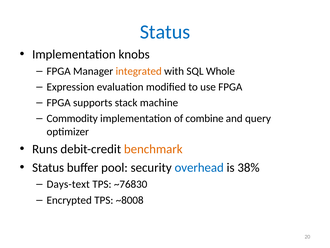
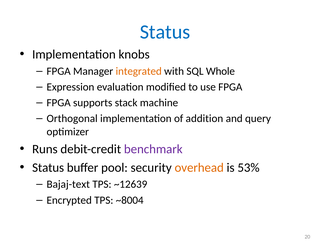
Commodity: Commodity -> Orthogonal
combine: combine -> addition
benchmark colour: orange -> purple
overhead colour: blue -> orange
38%: 38% -> 53%
Days-text: Days-text -> Bajaj-text
~76830: ~76830 -> ~12639
~8008: ~8008 -> ~8004
